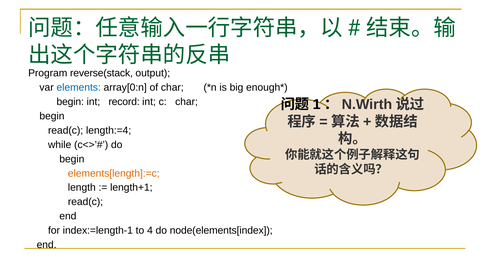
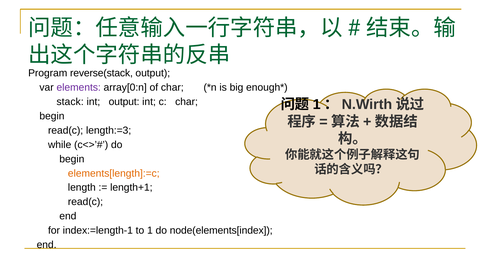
elements colour: blue -> purple
begin at (70, 102): begin -> stack
int record: record -> output
length:=4: length:=4 -> length:=3
to 4: 4 -> 1
